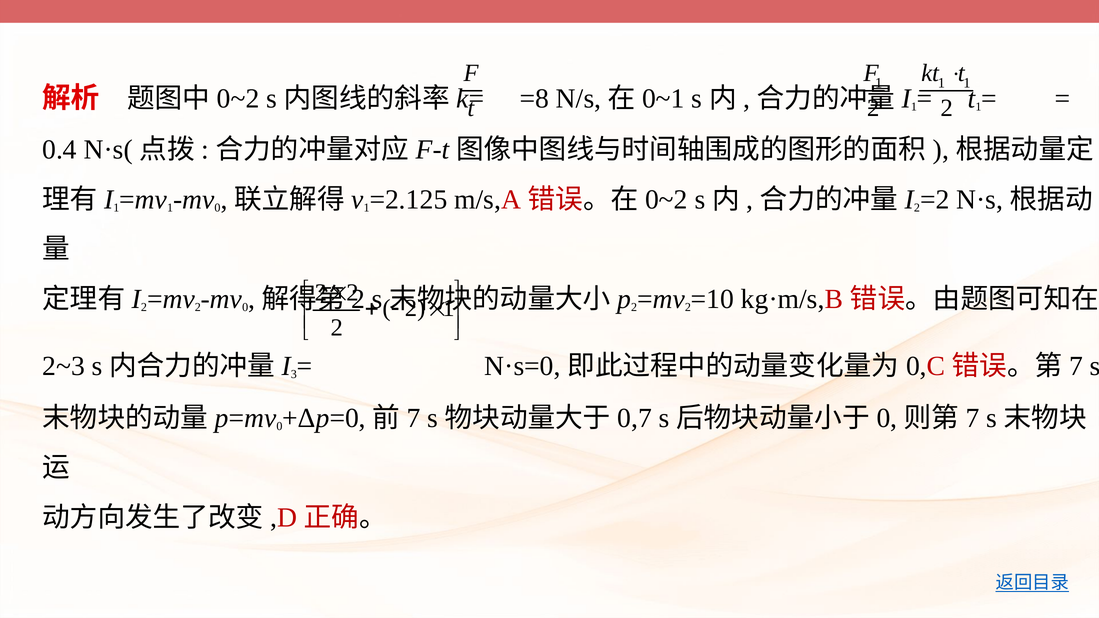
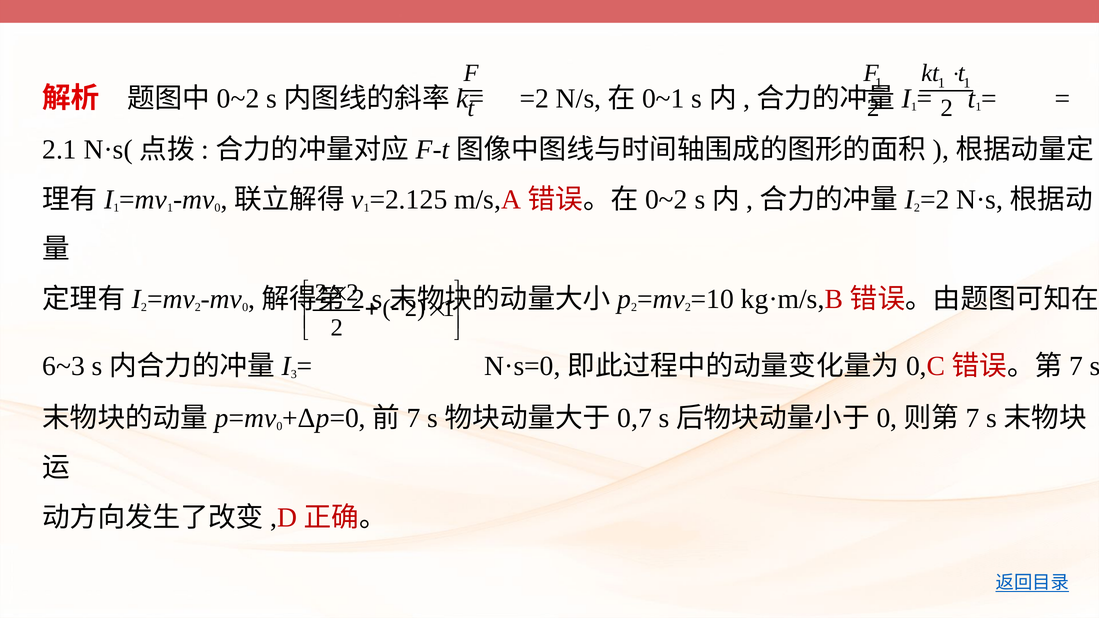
=8 at (534, 98): =8 -> =2
0.4: 0.4 -> 2.1
2~3: 2~3 -> 6~3
